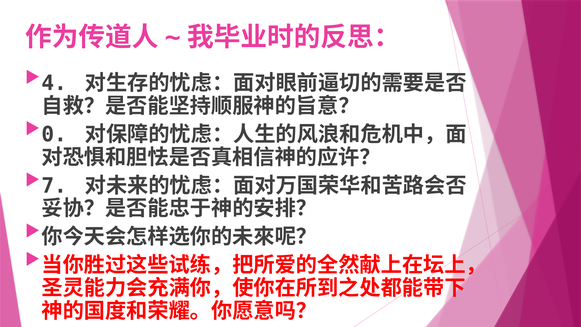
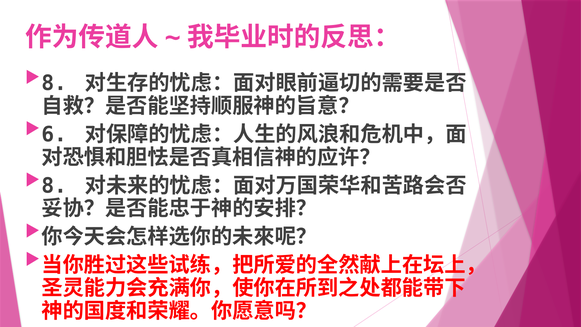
4 at (54, 83): 4 -> 8
0: 0 -> 6
7 at (54, 186): 7 -> 8
